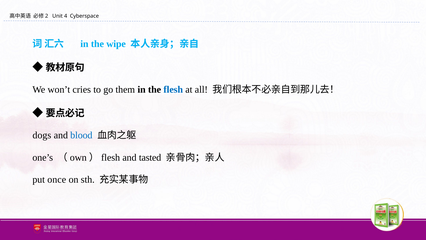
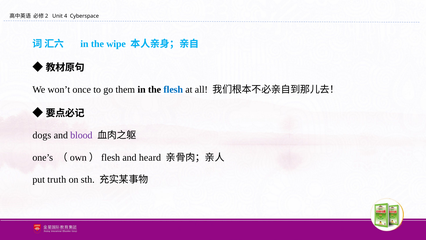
cries: cries -> once
blood colour: blue -> purple
tasted: tasted -> heard
once: once -> truth
